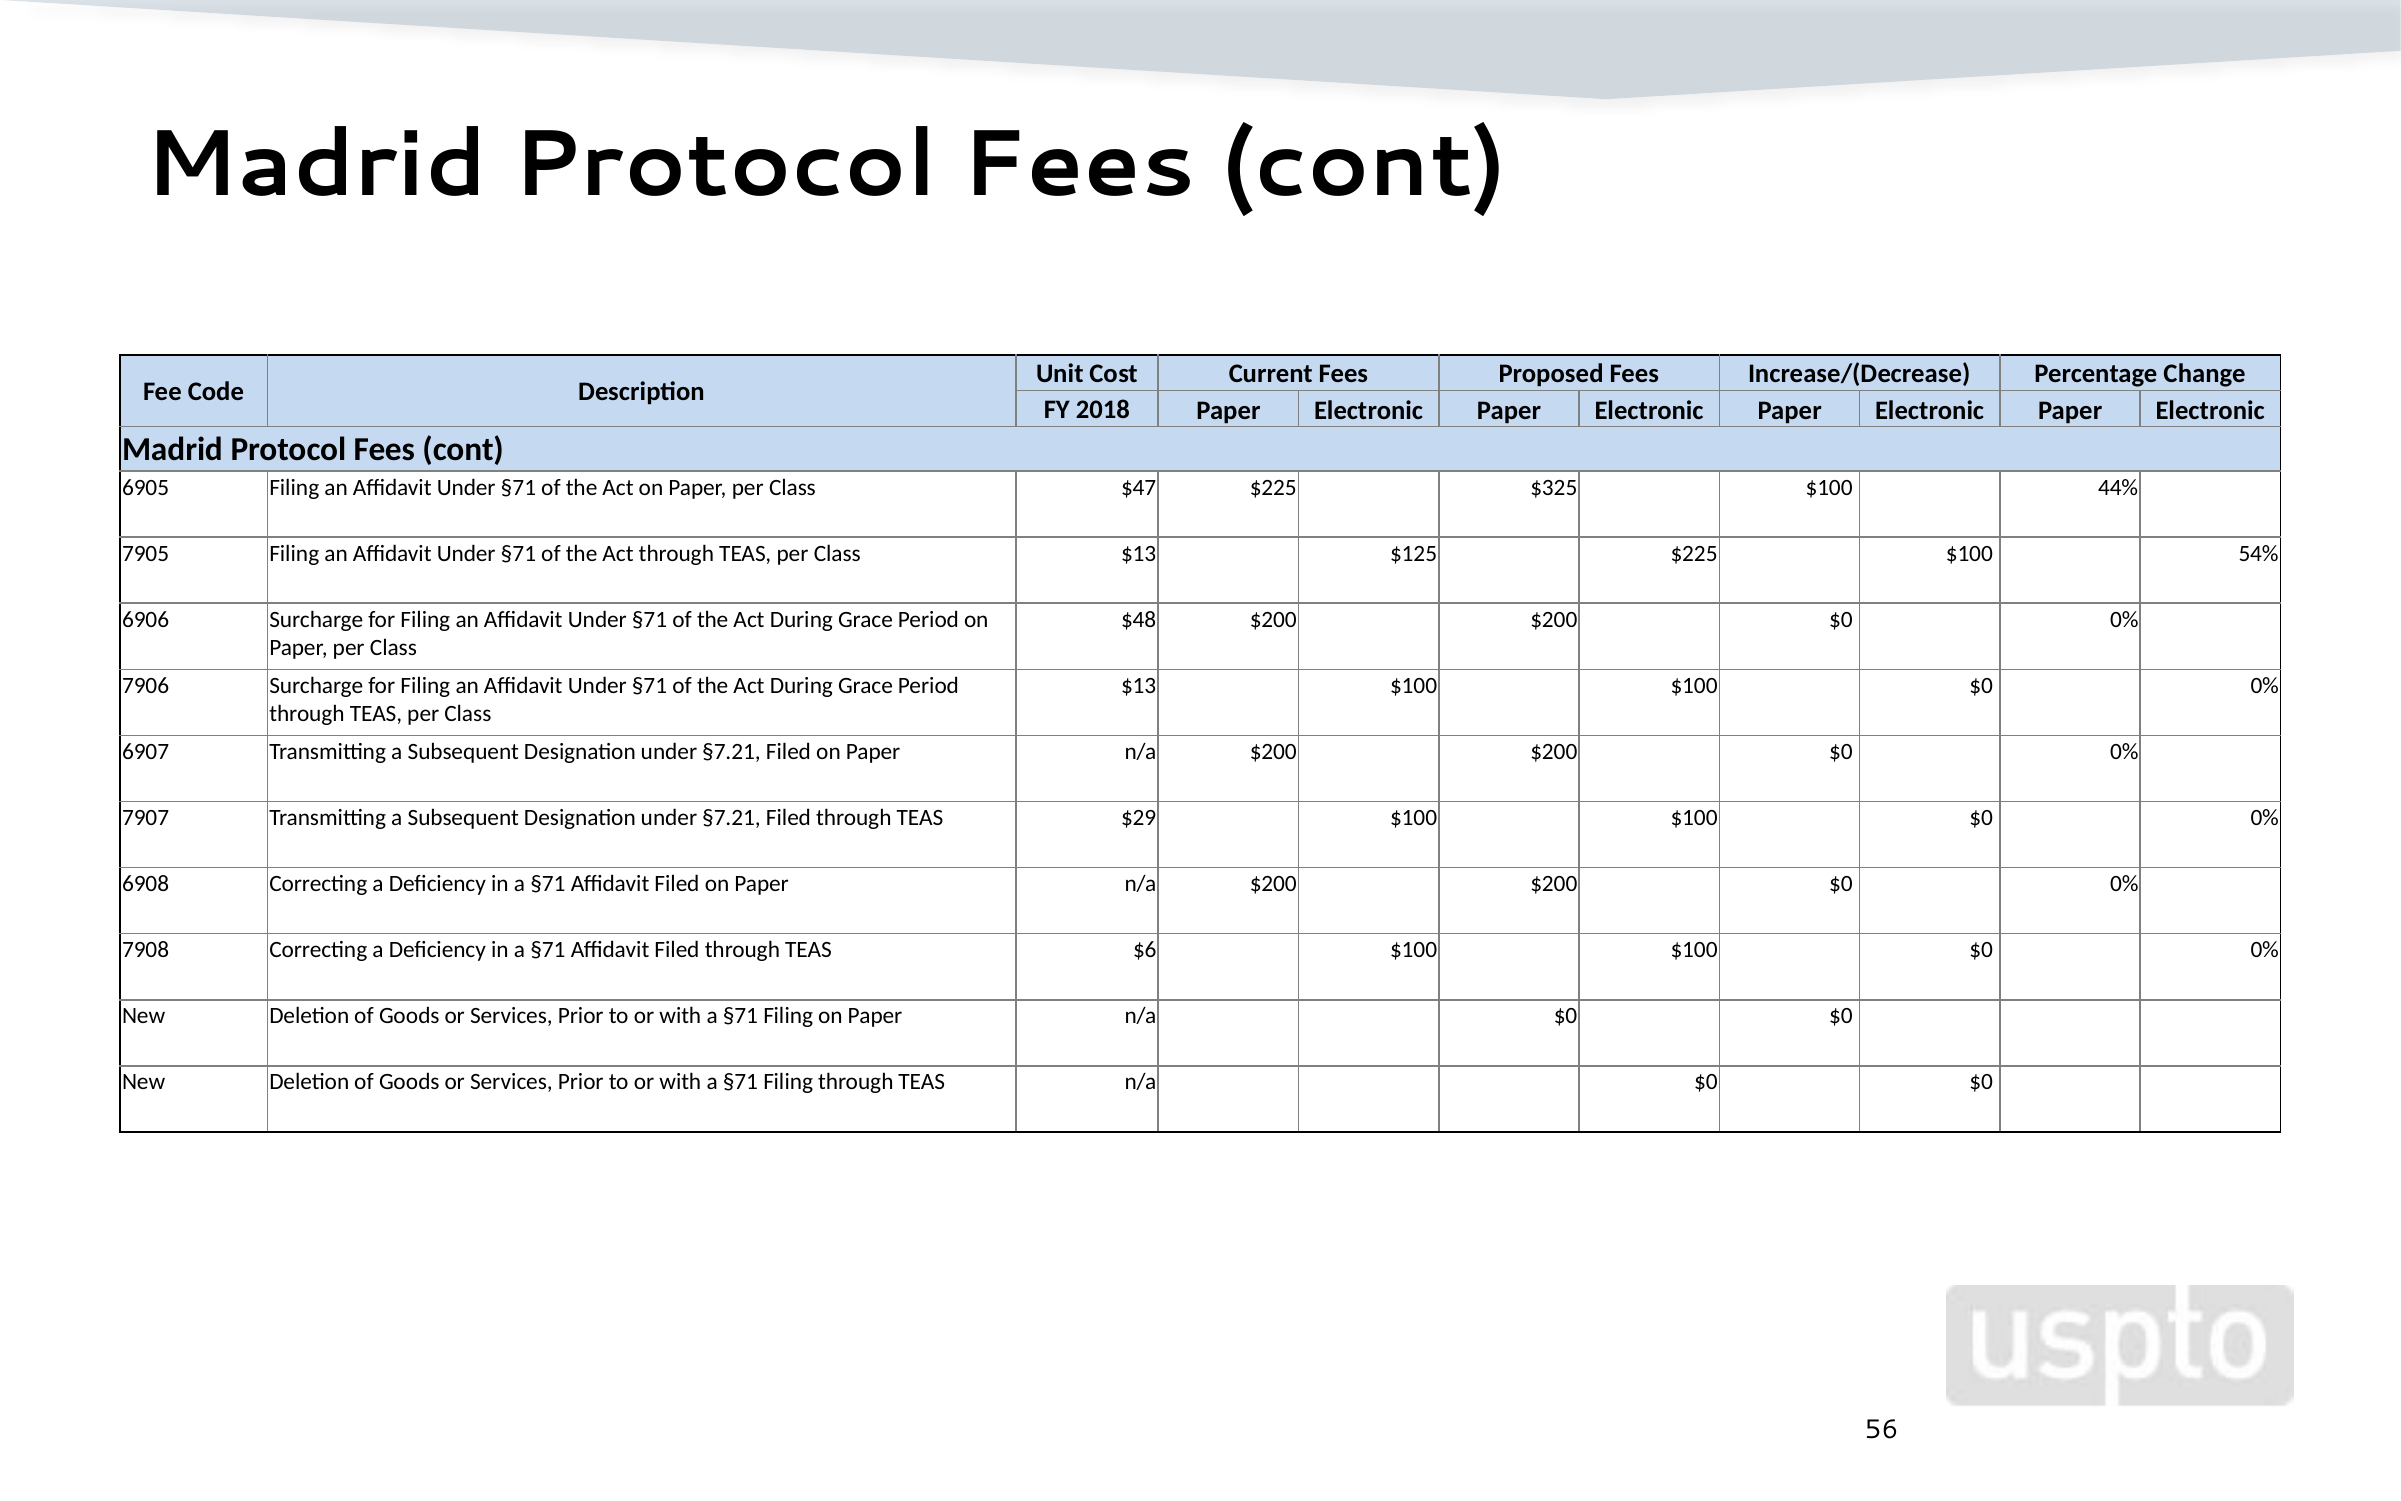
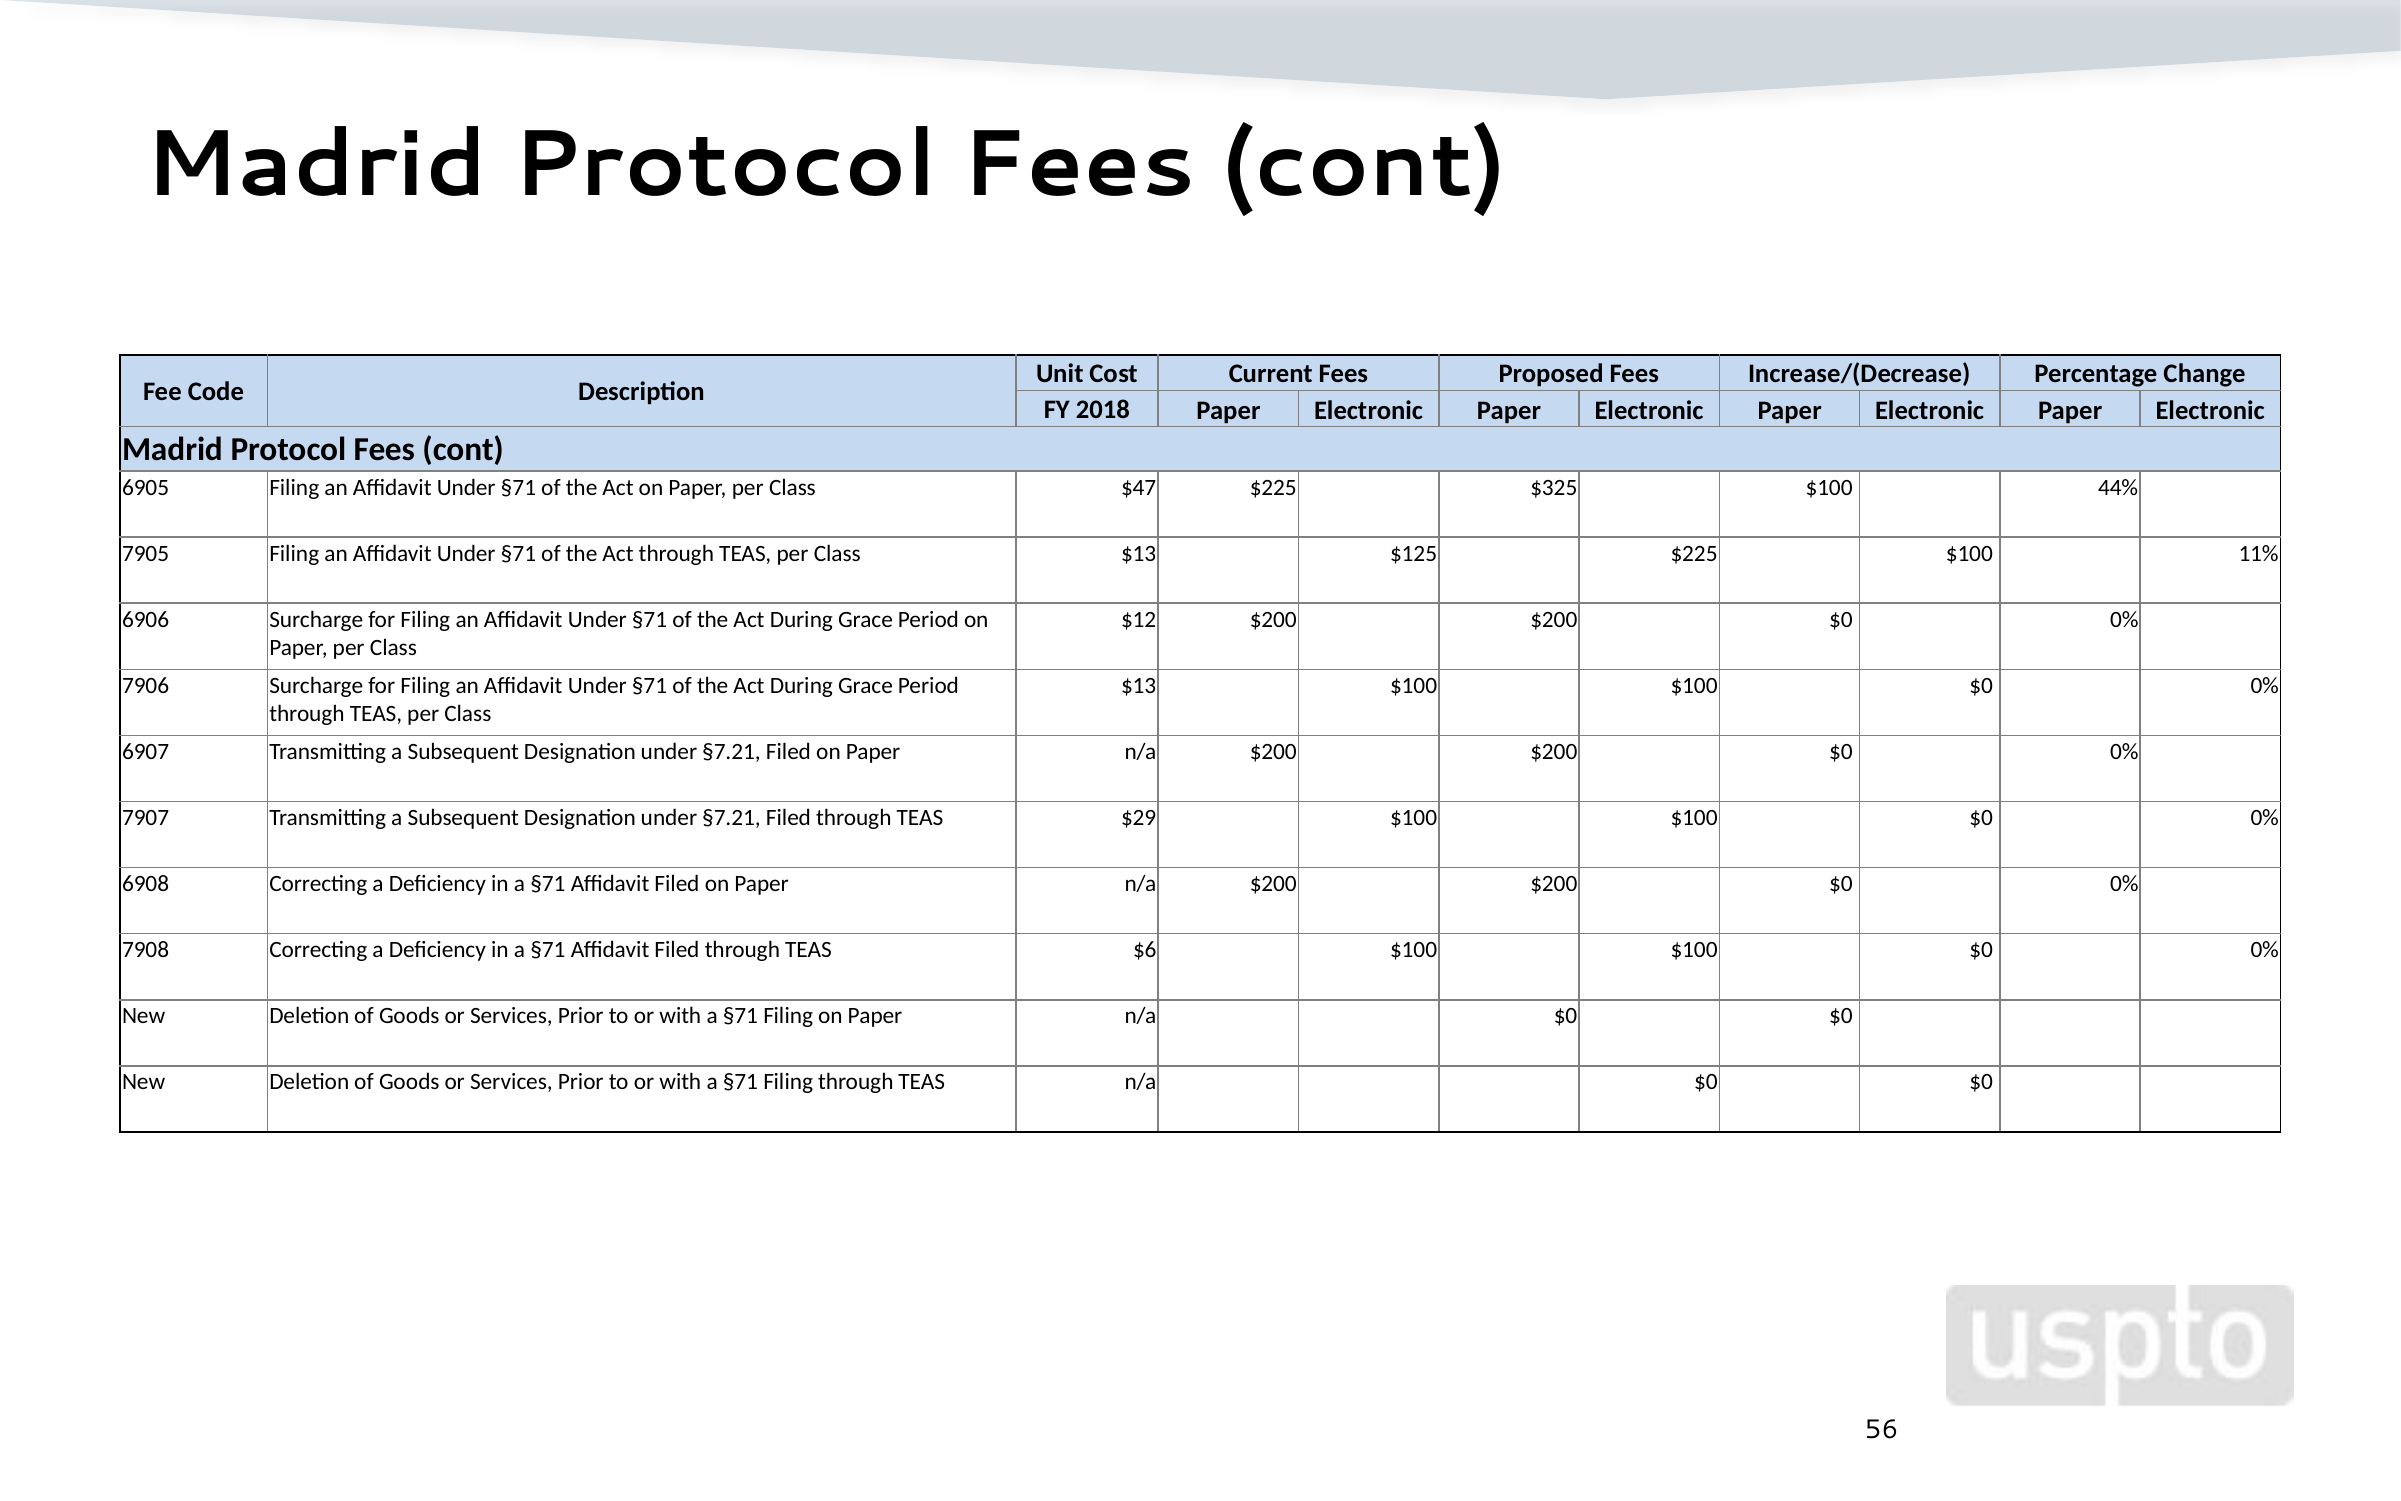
54%: 54% -> 11%
$48: $48 -> $12
